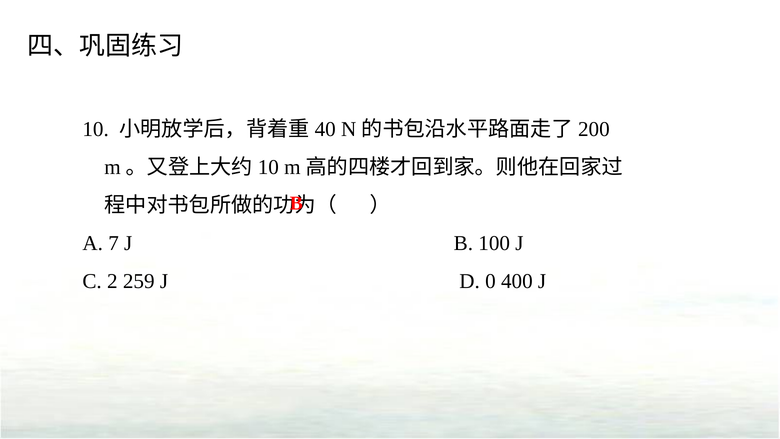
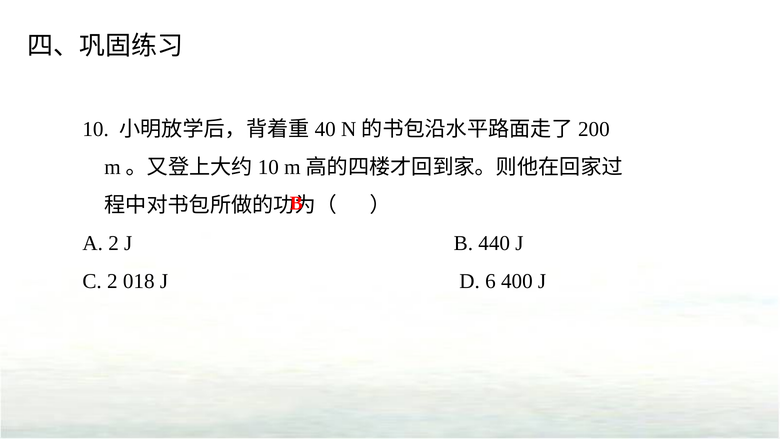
A 7: 7 -> 2
100: 100 -> 440
259: 259 -> 018
0: 0 -> 6
